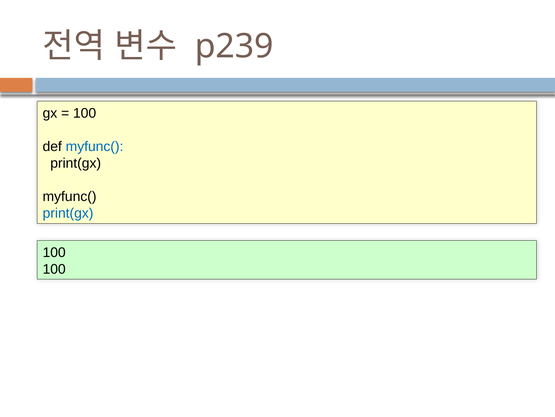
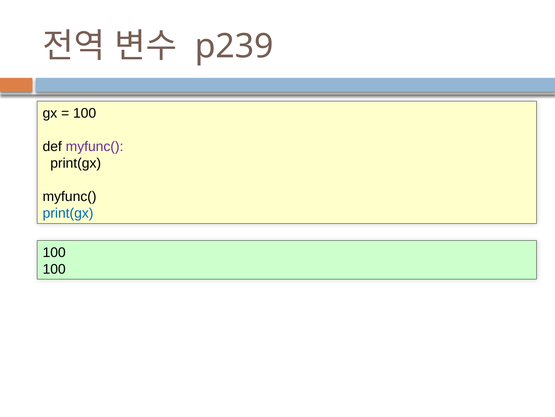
myfunc( at (95, 146) colour: blue -> purple
